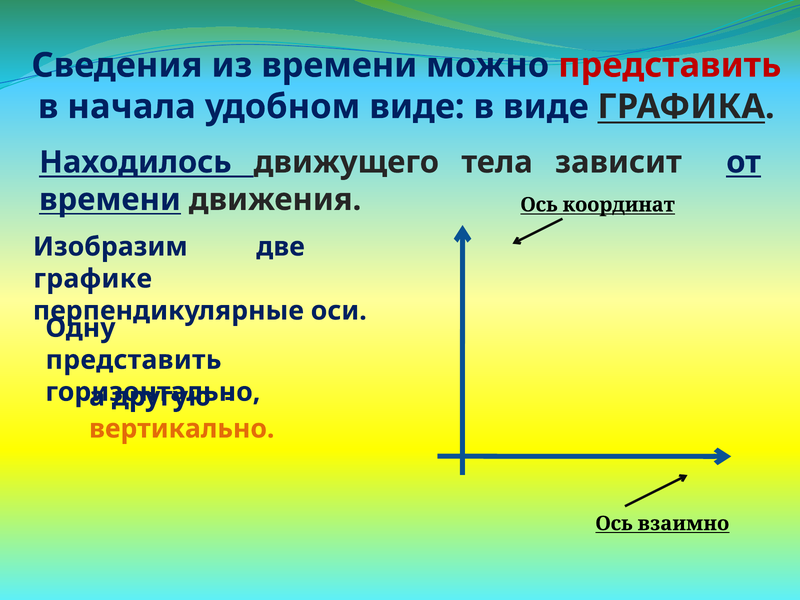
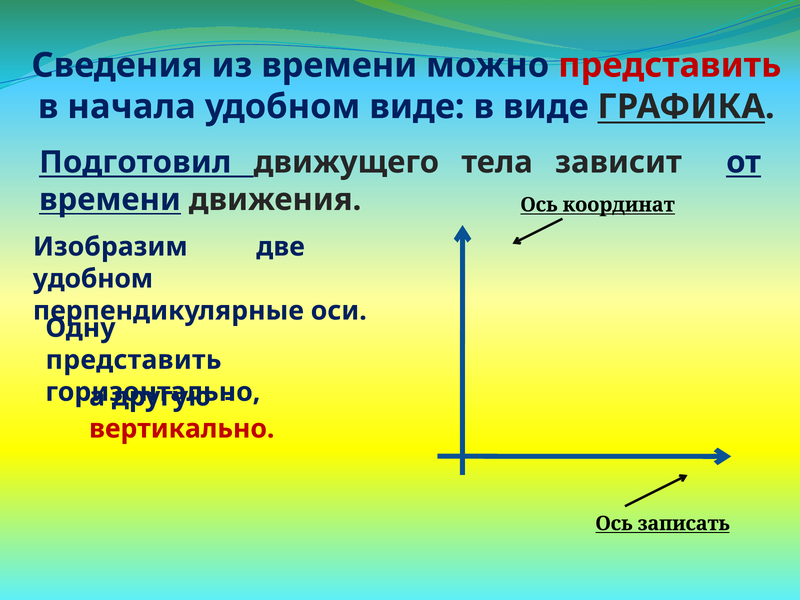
Находилось: Находилось -> Подготовил
графике at (93, 279): графике -> удобном
вертикально colour: orange -> red
взаимно: взаимно -> записать
